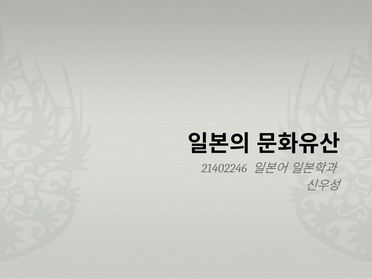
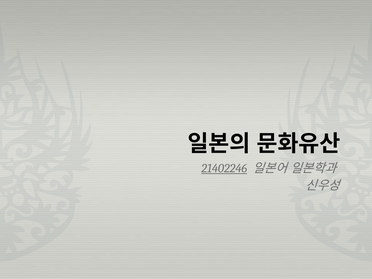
21402246 underline: none -> present
